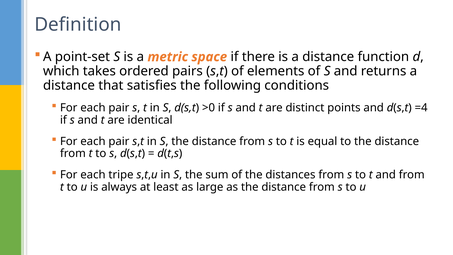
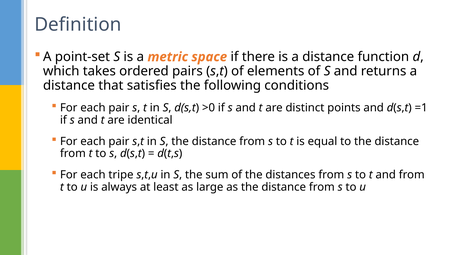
=4: =4 -> =1
